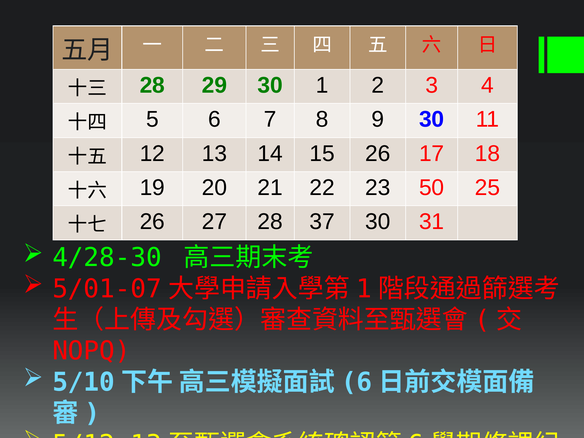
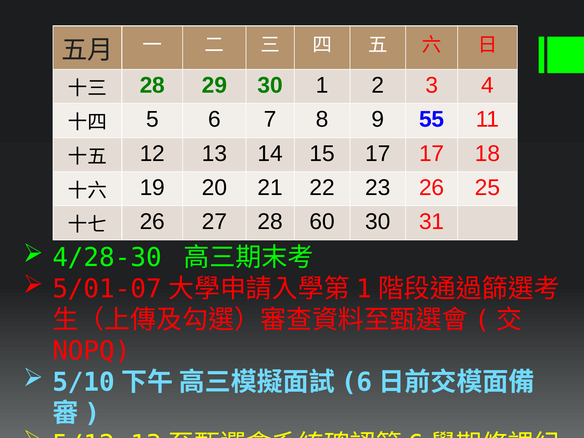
9 30: 30 -> 55
15 26: 26 -> 17
23 50: 50 -> 26
37: 37 -> 60
